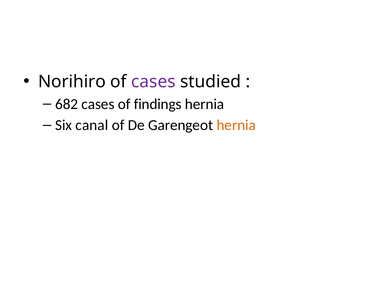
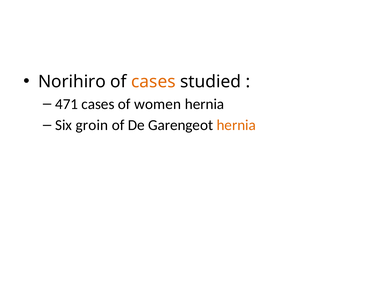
cases at (153, 82) colour: purple -> orange
682: 682 -> 471
findings: findings -> women
canal: canal -> groin
